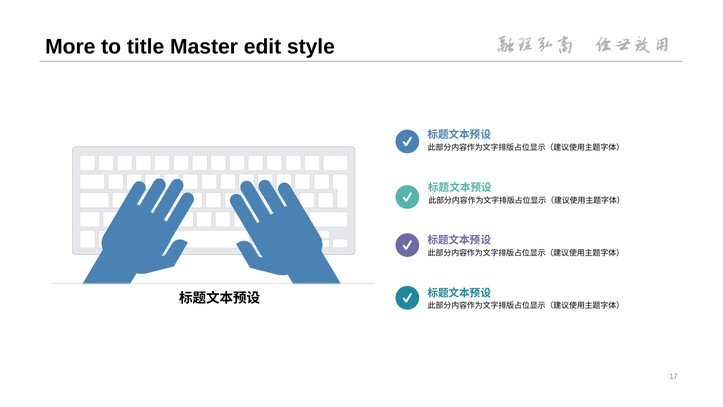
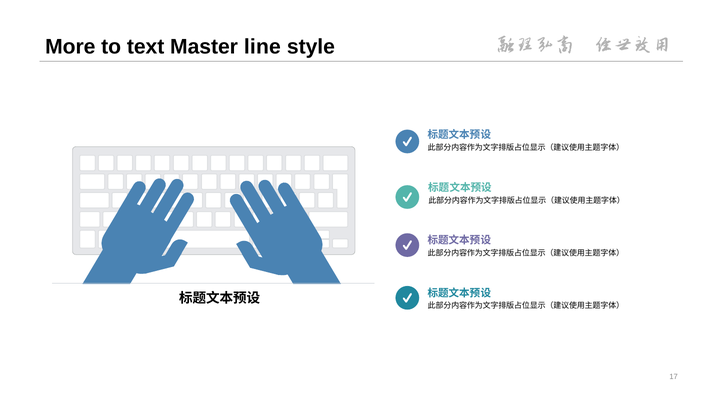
title: title -> text
edit: edit -> line
